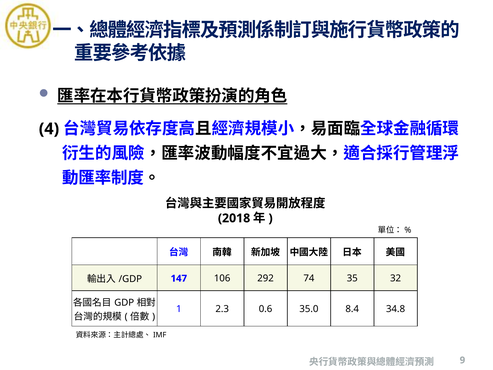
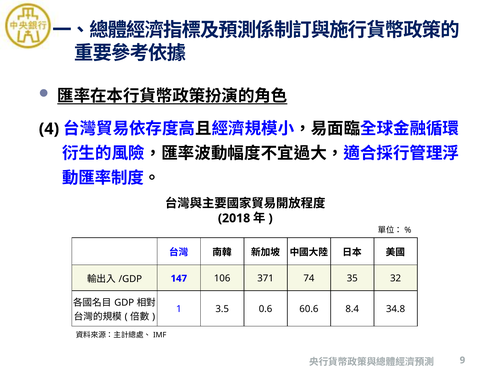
292: 292 -> 371
2.3: 2.3 -> 3.5
35.0: 35.0 -> 60.6
